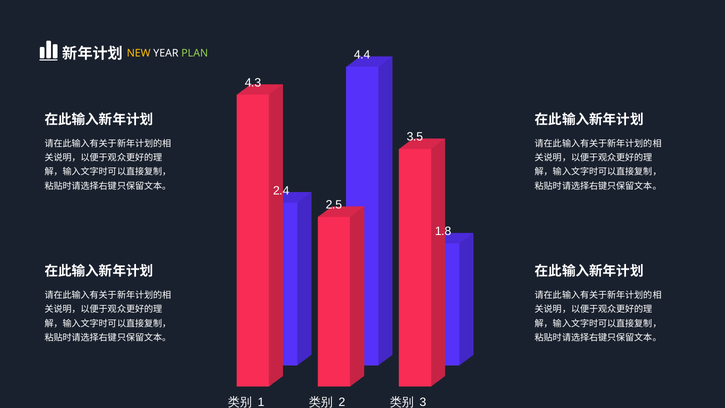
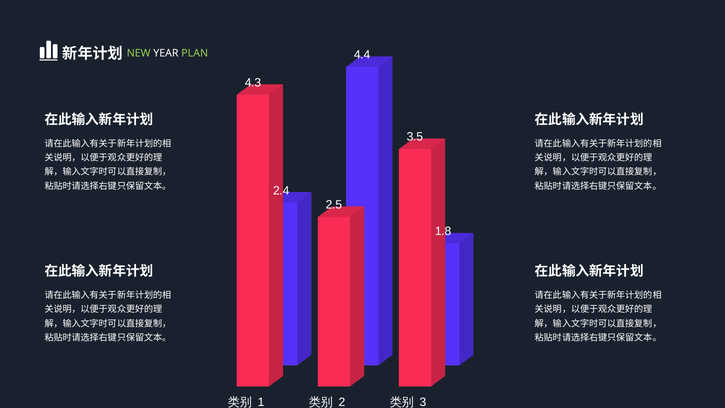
NEW colour: yellow -> light green
